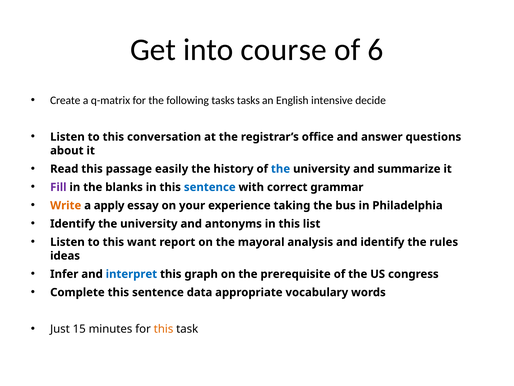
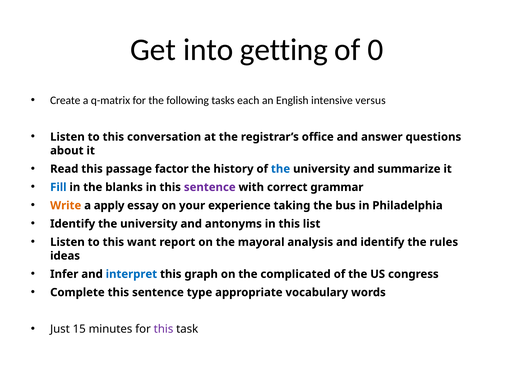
course: course -> getting
6: 6 -> 0
tasks tasks: tasks -> each
decide: decide -> versus
easily: easily -> factor
Fill colour: purple -> blue
sentence at (210, 187) colour: blue -> purple
prerequisite: prerequisite -> complicated
data: data -> type
this at (164, 329) colour: orange -> purple
